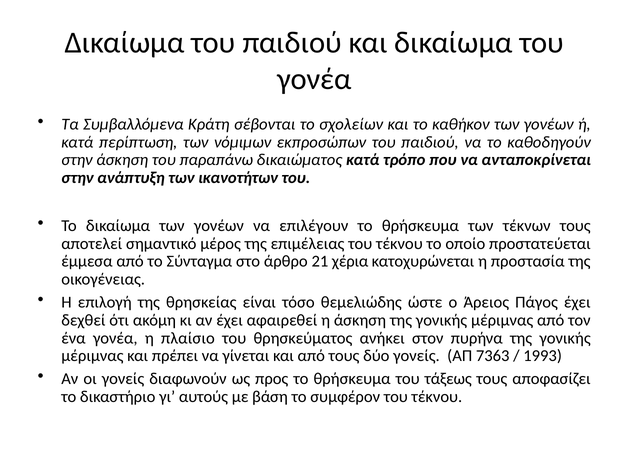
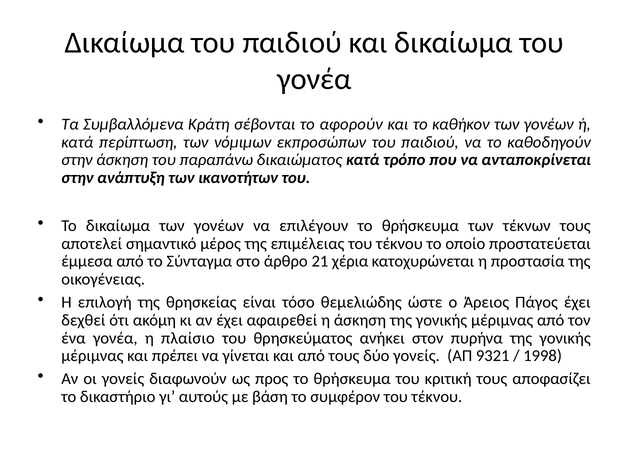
σχολείων: σχολείων -> αφορούν
7363: 7363 -> 9321
1993: 1993 -> 1998
τάξεως: τάξεως -> κριτική
